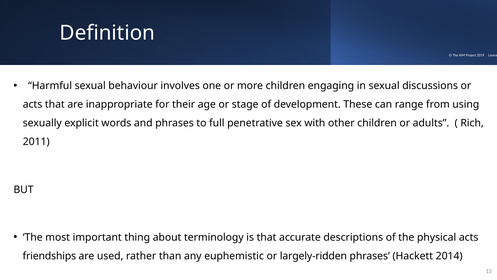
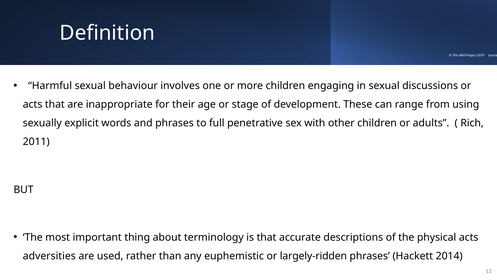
friendships: friendships -> adversities
